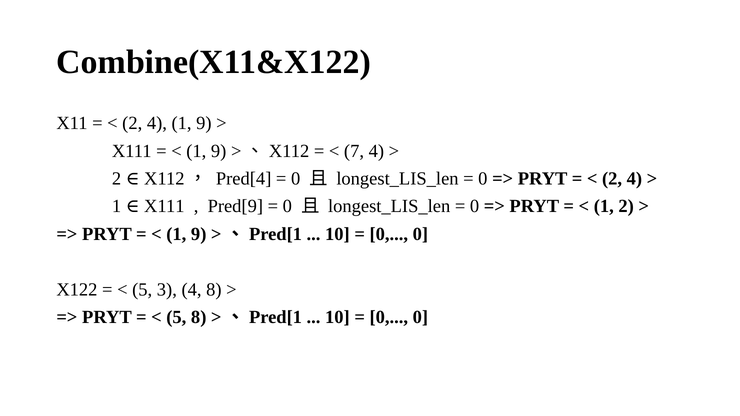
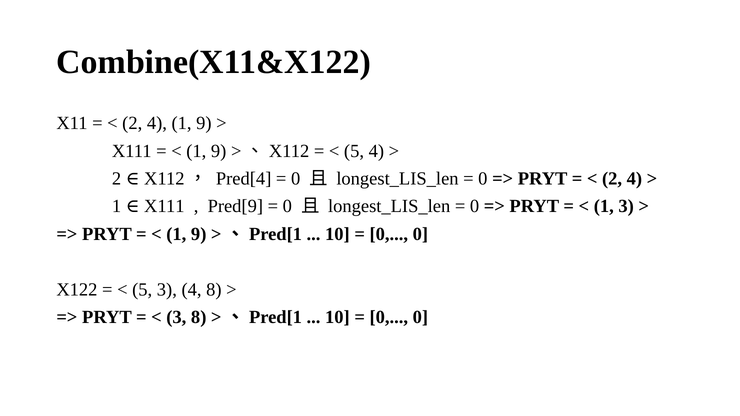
7 at (354, 151): 7 -> 5
1 2: 2 -> 3
5 at (176, 317): 5 -> 3
